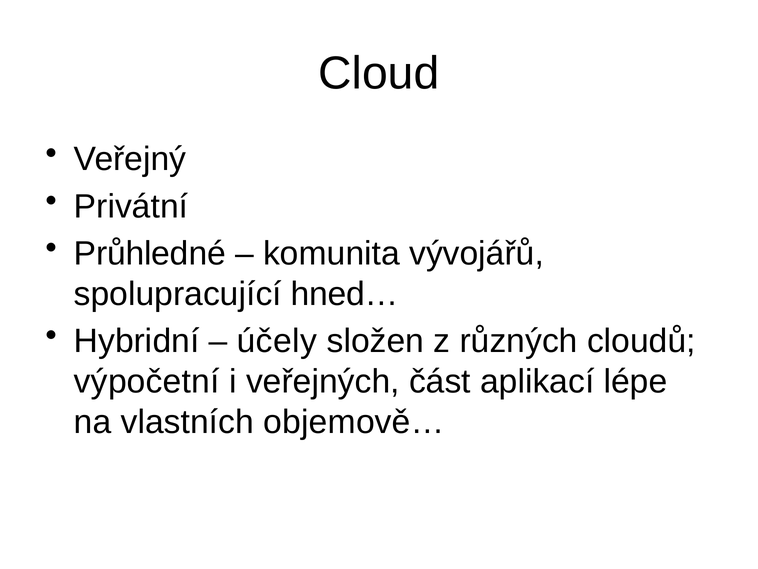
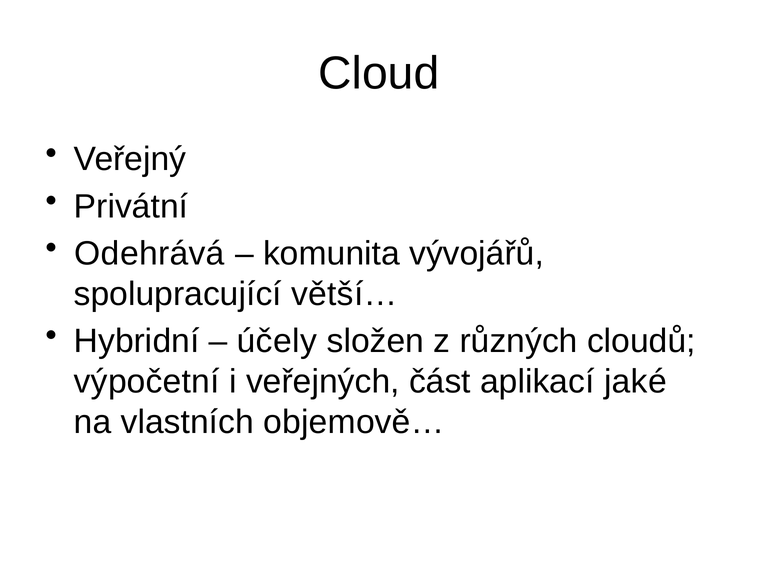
Průhledné: Průhledné -> Odehrává
hned…: hned… -> větší…
lépe: lépe -> jaké
